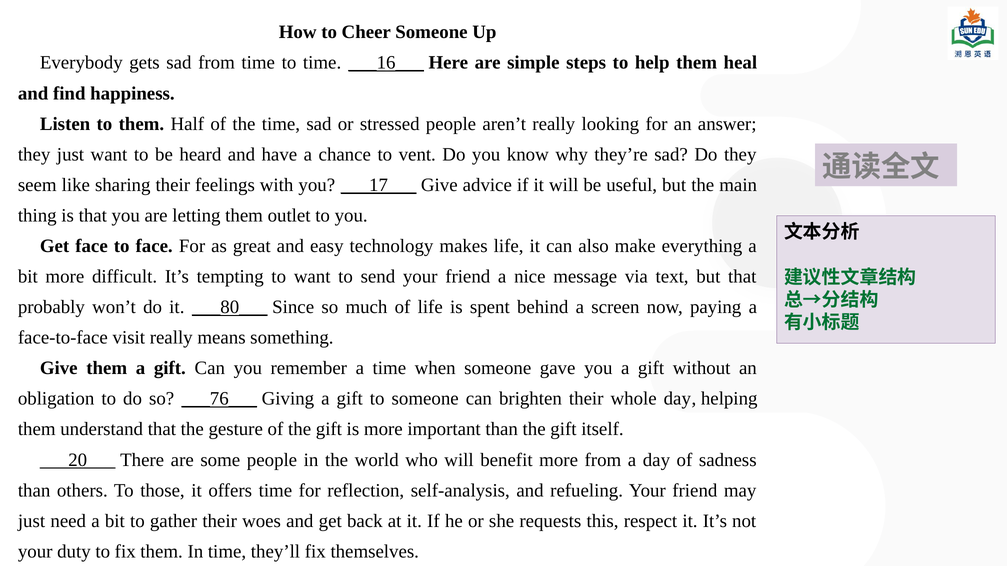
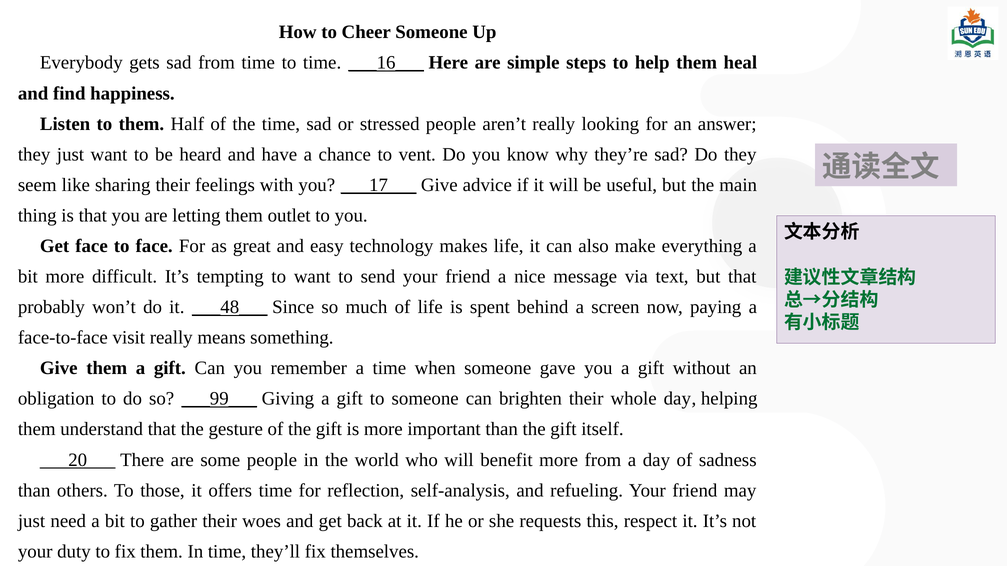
___80___: ___80___ -> ___48___
___76___: ___76___ -> ___99___
